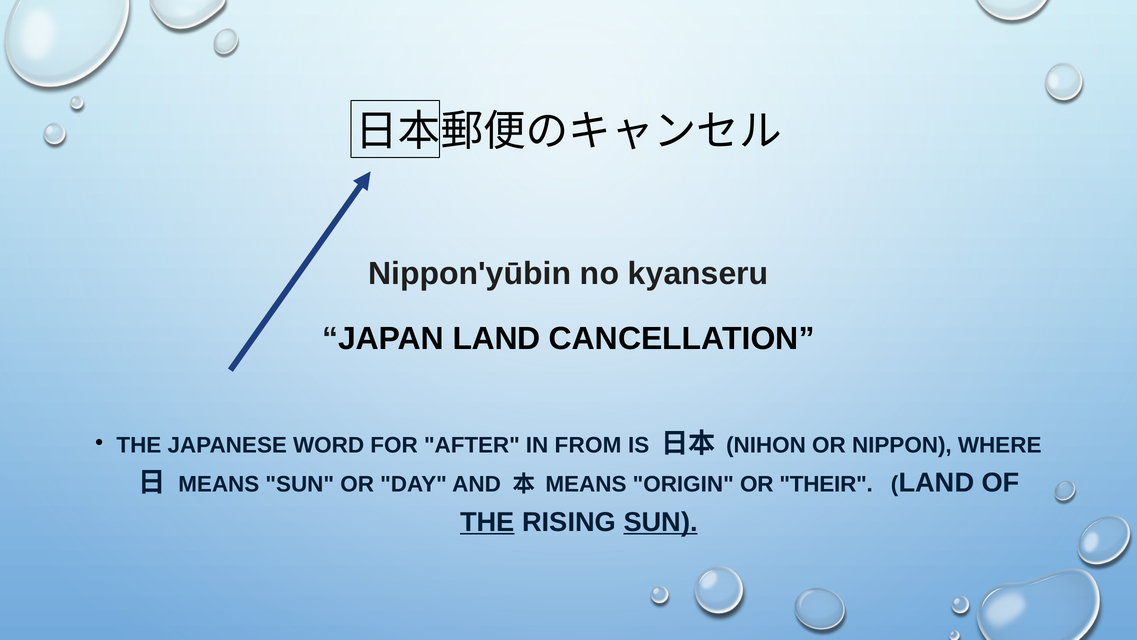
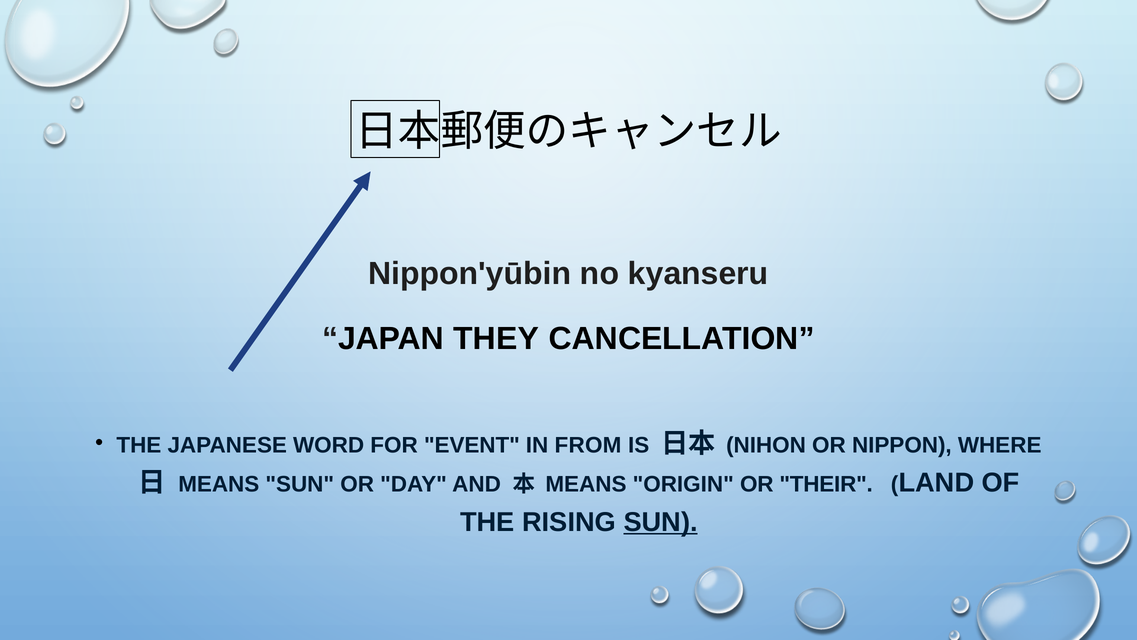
LAND at (496, 339): LAND -> THEY
AFTER: AFTER -> EVENT
THE at (487, 522) underline: present -> none
